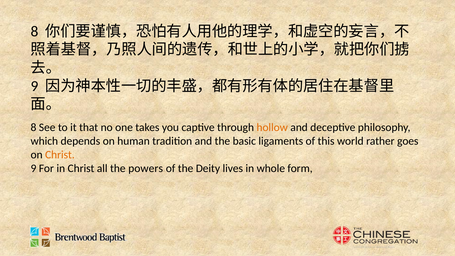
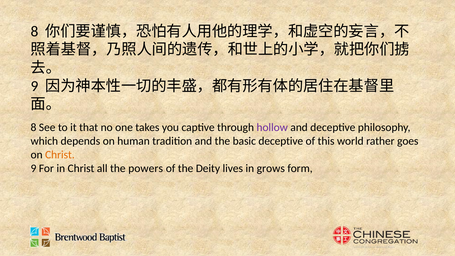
hollow colour: orange -> purple
basic ligaments: ligaments -> deceptive
whole: whole -> grows
